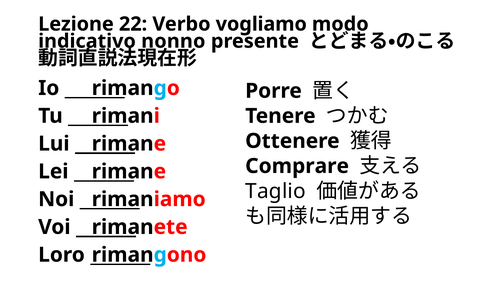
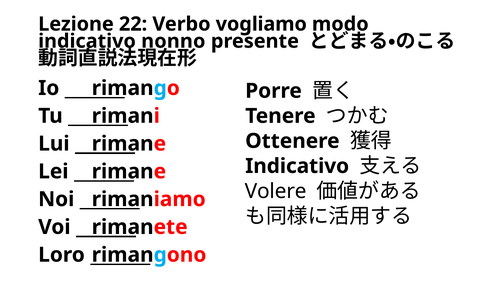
Comprare at (297, 166): Comprare -> Indicativo
Taglio: Taglio -> Volere
